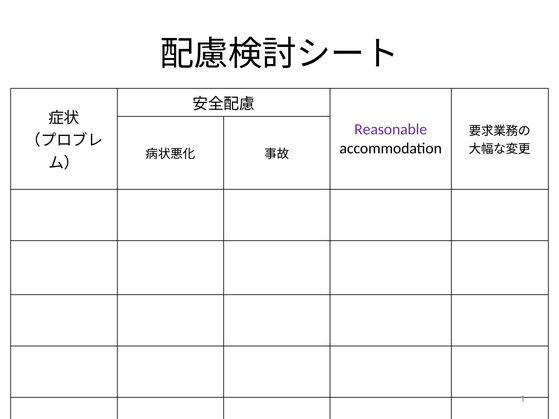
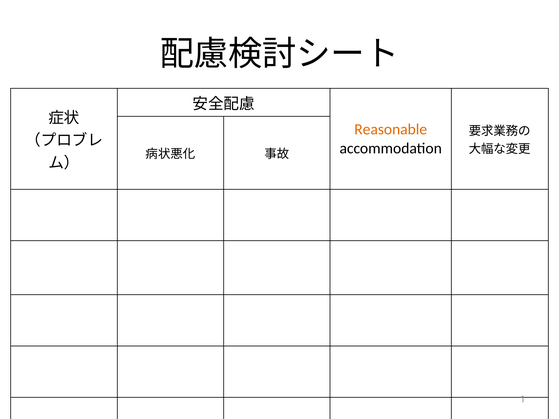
Reasonable colour: purple -> orange
